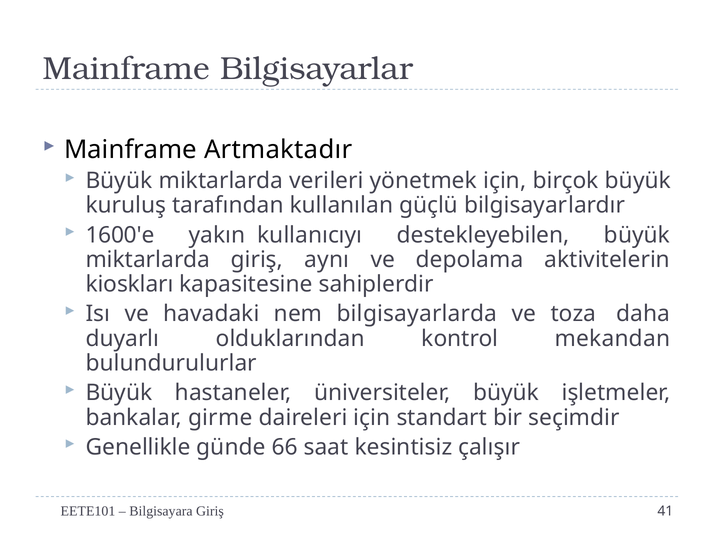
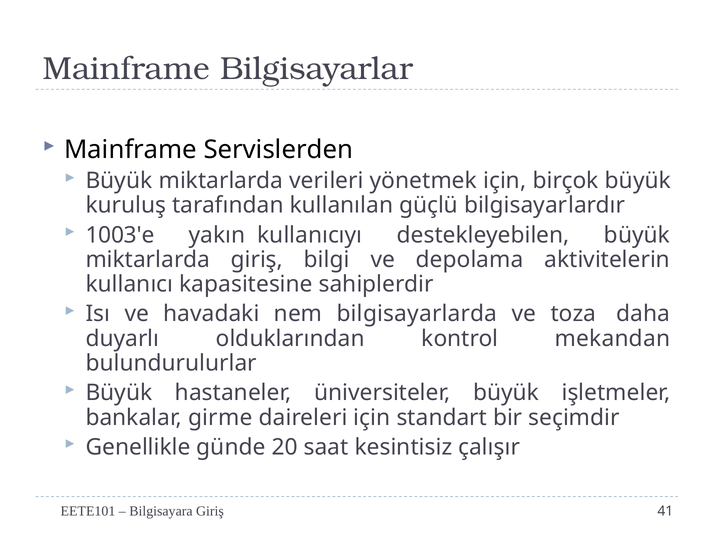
Artmaktadır: Artmaktadır -> Servislerden
1600'e: 1600'e -> 1003'e
aynı: aynı -> bilgi
kioskları: kioskları -> kullanıcı
66: 66 -> 20
